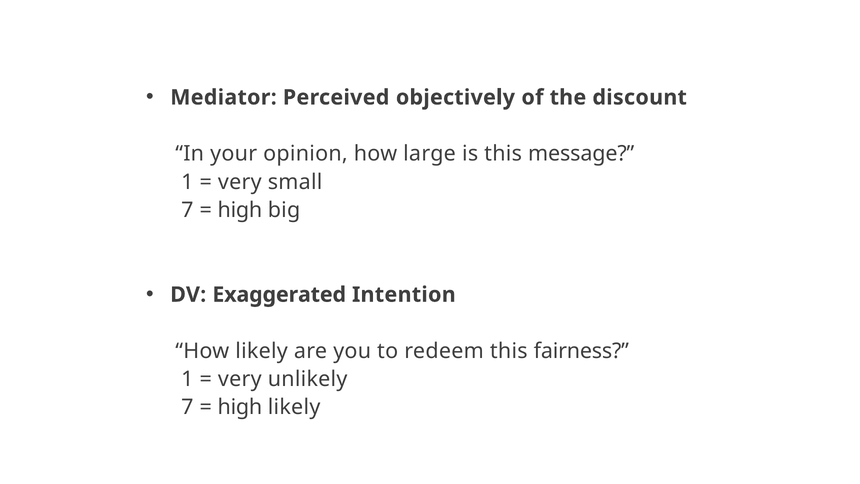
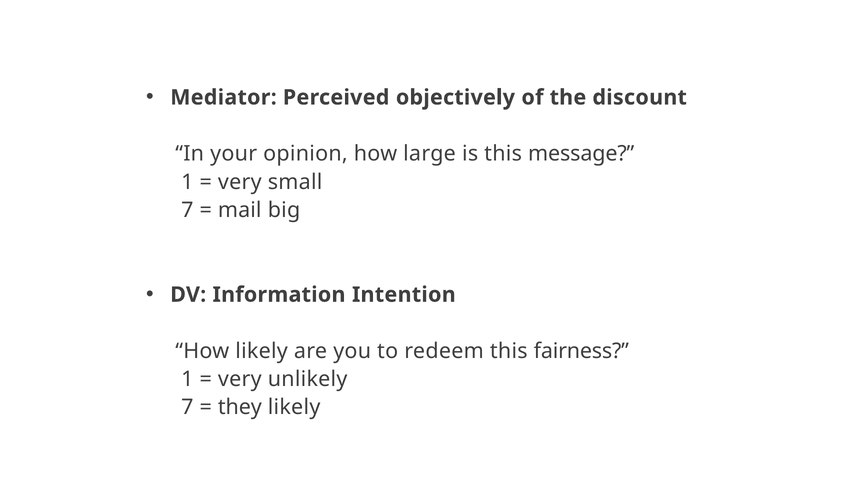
high at (240, 210): high -> mail
Exaggerated: Exaggerated -> Information
high at (240, 407): high -> they
